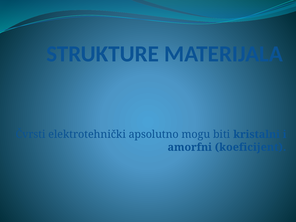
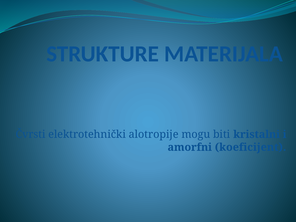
apsolutno: apsolutno -> alotropije
